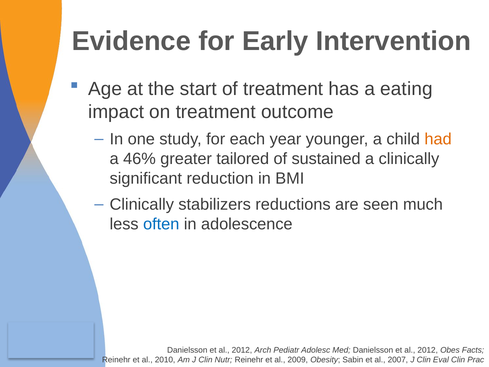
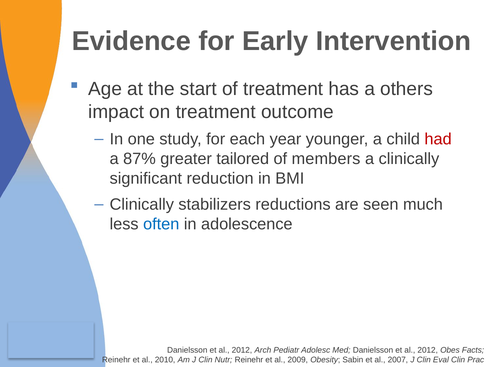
eating: eating -> others
had colour: orange -> red
46%: 46% -> 87%
sustained: sustained -> members
